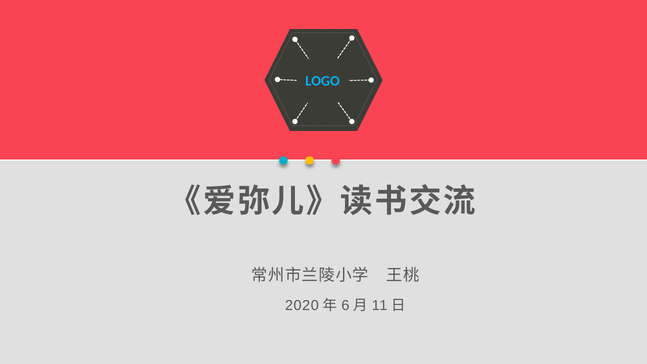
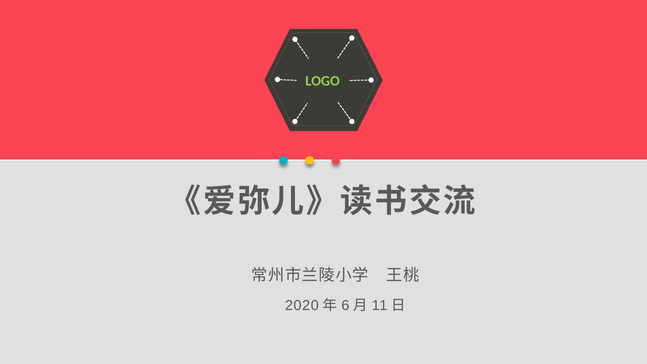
LOGO colour: light blue -> light green
